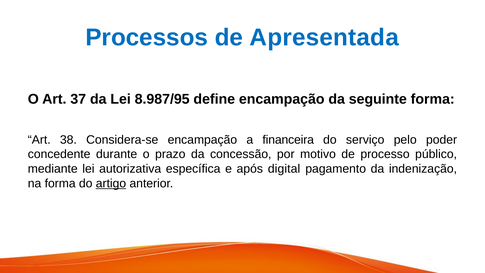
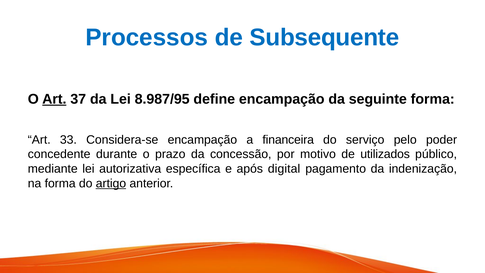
Apresentada: Apresentada -> Subsequente
Art at (54, 99) underline: none -> present
38: 38 -> 33
processo: processo -> utilizados
